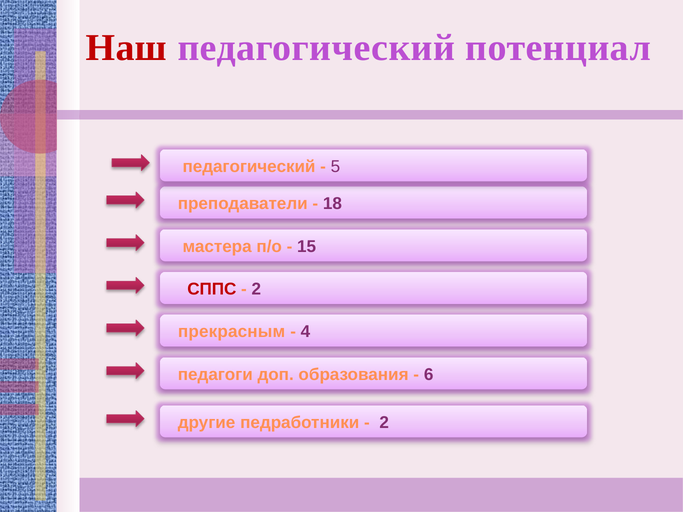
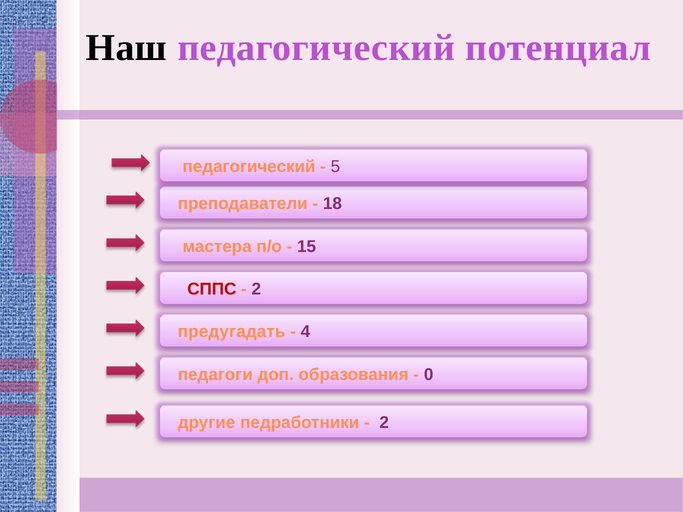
Наш colour: red -> black
прекрасным: прекрасным -> предугадать
6: 6 -> 0
